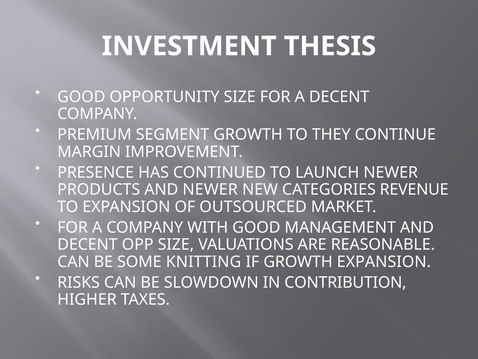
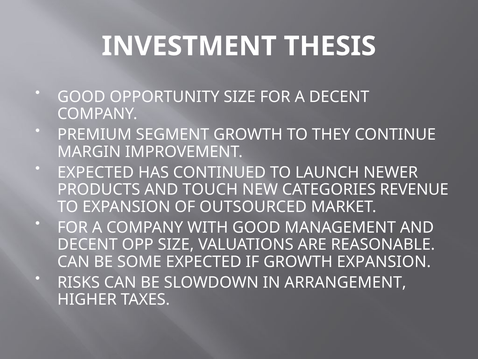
PRESENCE at (96, 172): PRESENCE -> EXPECTED
AND NEWER: NEWER -> TOUCH
SOME KNITTING: KNITTING -> EXPECTED
CONTRIBUTION: CONTRIBUTION -> ARRANGEMENT
